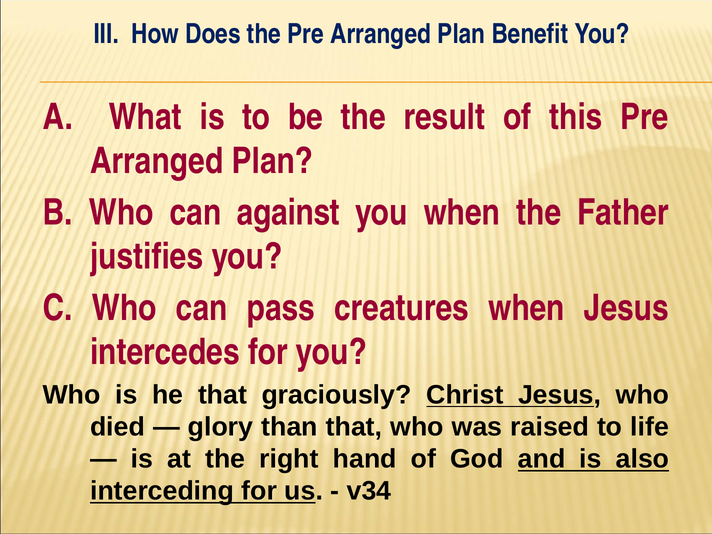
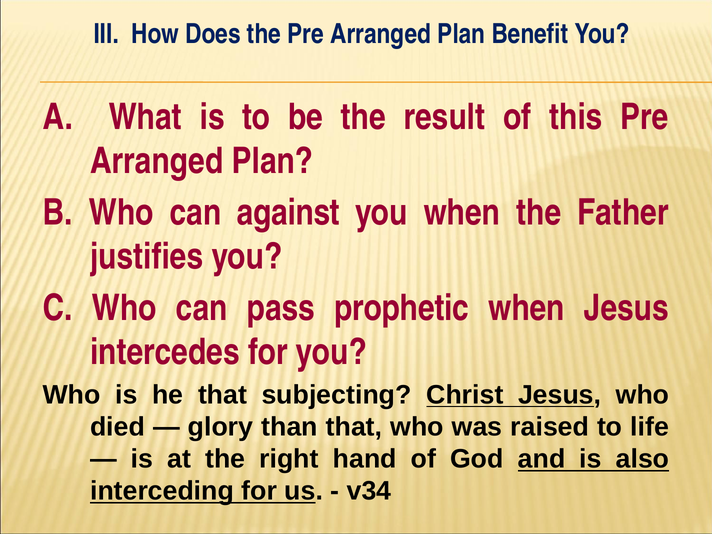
creatures: creatures -> prophetic
graciously: graciously -> subjecting
